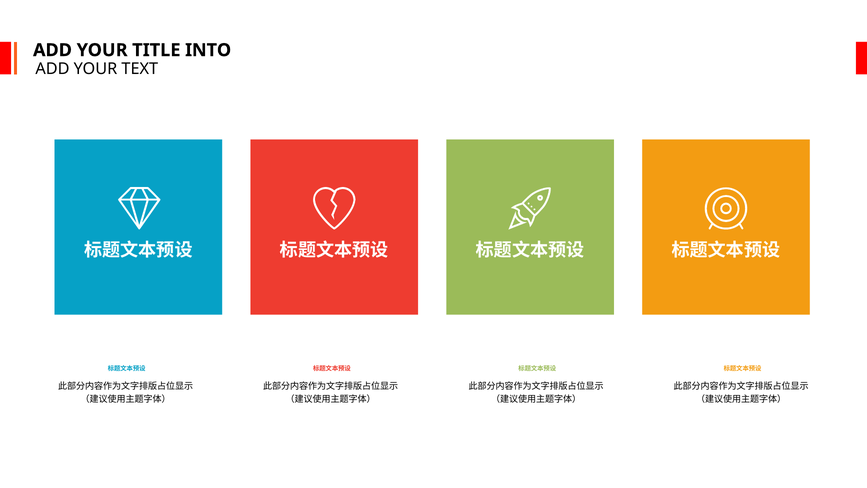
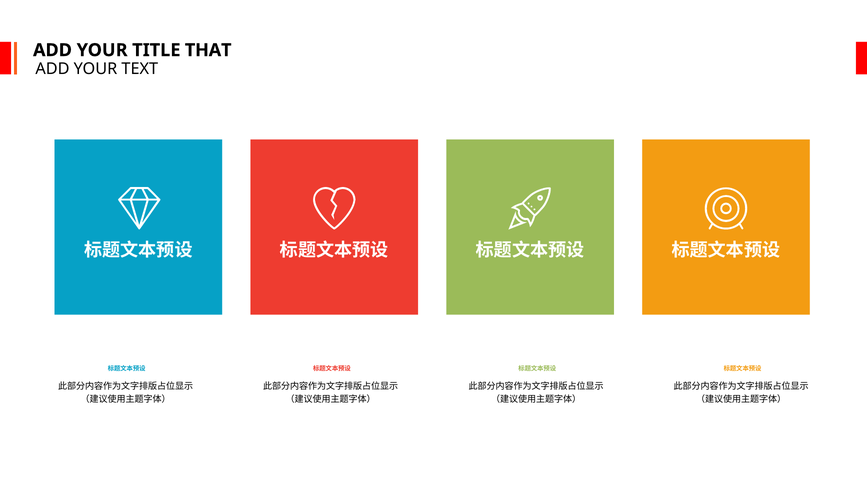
INTO: INTO -> THAT
